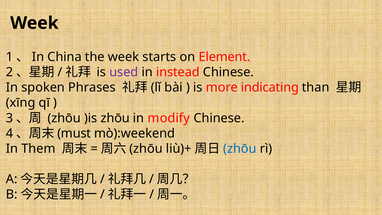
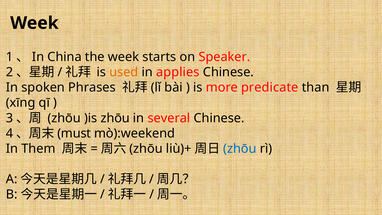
Element: Element -> Speaker
used colour: purple -> orange
instead: instead -> applies
indicating: indicating -> predicate
modify: modify -> several
